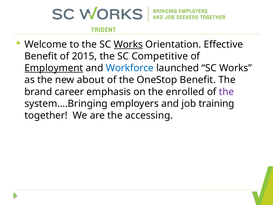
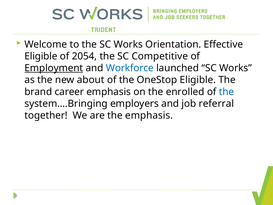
Works at (128, 44) underline: present -> none
Benefit at (41, 56): Benefit -> Eligible
2015: 2015 -> 2054
OneStop Benefit: Benefit -> Eligible
the at (227, 92) colour: purple -> blue
training: training -> referral
the accessing: accessing -> emphasis
